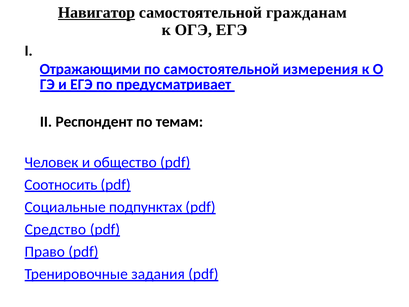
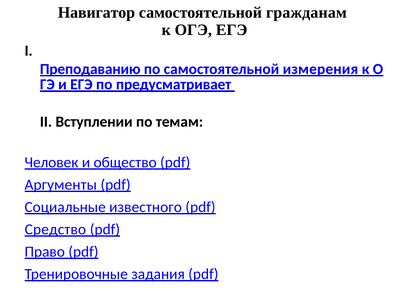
Навигатор underline: present -> none
Отражающими: Отражающими -> Преподаванию
Респондент: Респондент -> Вступлении
Соотносить: Соотносить -> Аргументы
подпунктах: подпунктах -> известного
